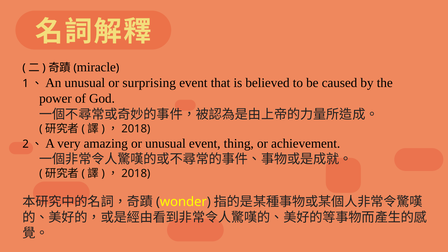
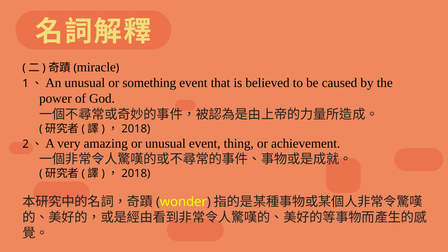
surprising: surprising -> something
